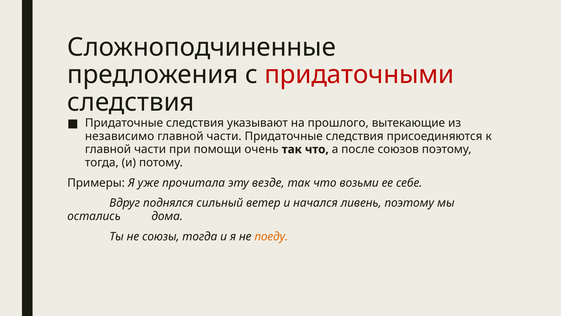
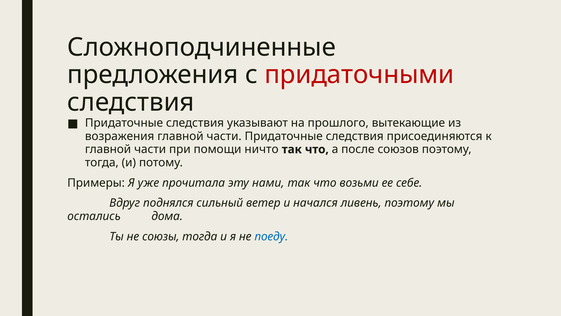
независимо: независимо -> возражения
очень: очень -> ничто
везде: везде -> нами
поеду colour: orange -> blue
